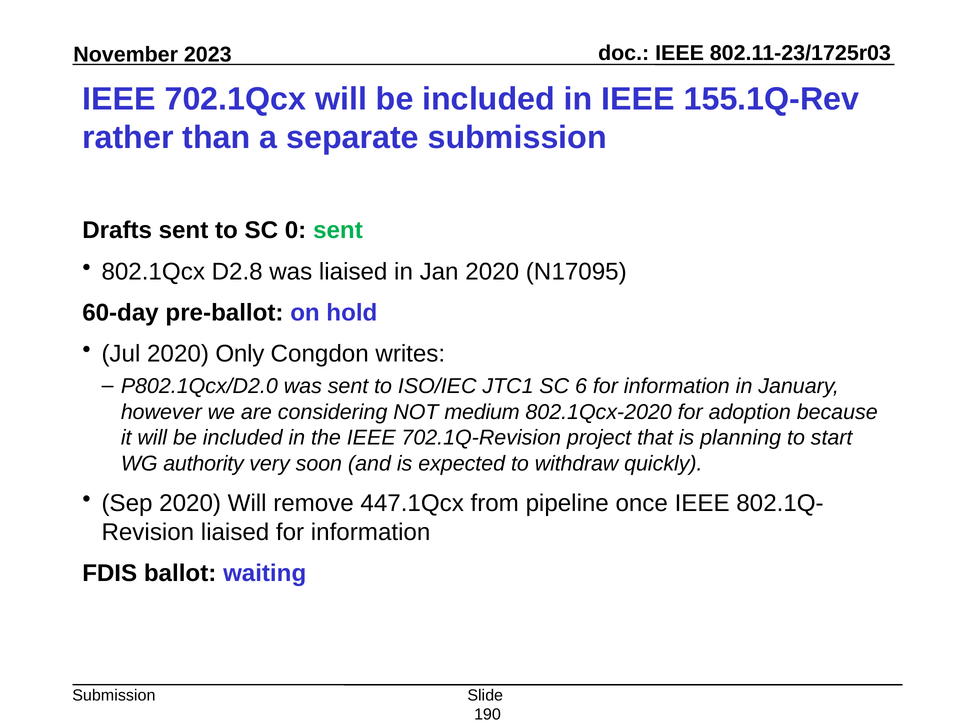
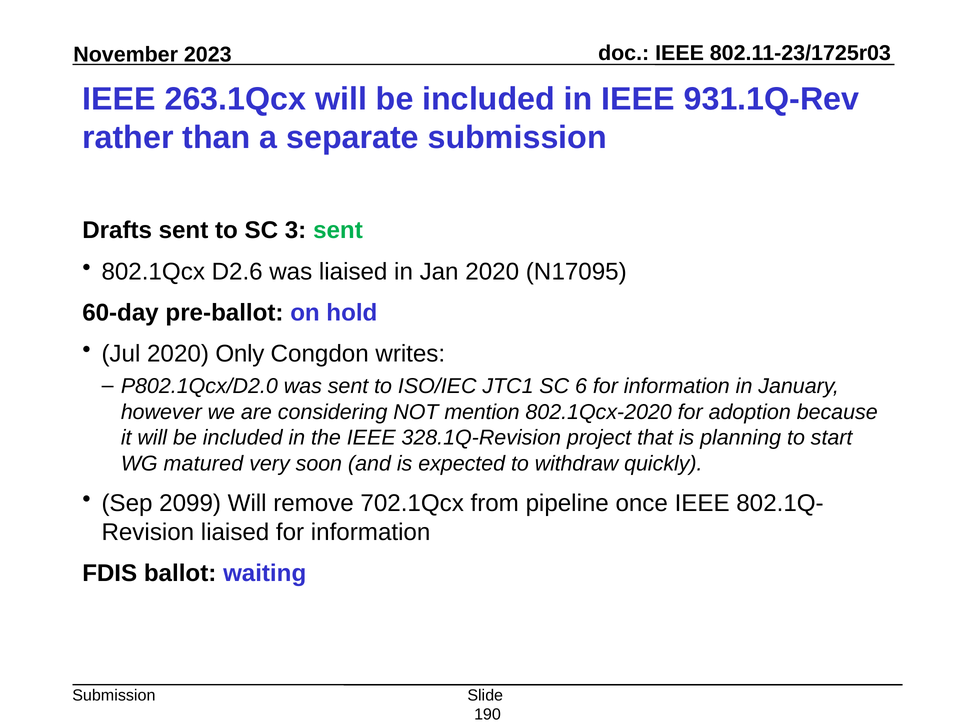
702.1Qcx: 702.1Qcx -> 263.1Qcx
155.1Q-Rev: 155.1Q-Rev -> 931.1Q-Rev
0: 0 -> 3
D2.8: D2.8 -> D2.6
medium: medium -> mention
702.1Q-Revision: 702.1Q-Revision -> 328.1Q-Revision
authority: authority -> matured
Sep 2020: 2020 -> 2099
447.1Qcx: 447.1Qcx -> 702.1Qcx
